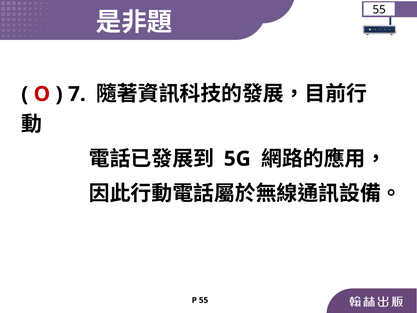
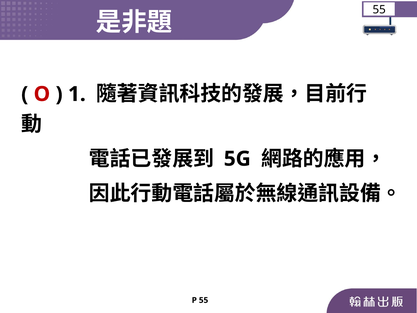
7: 7 -> 1
